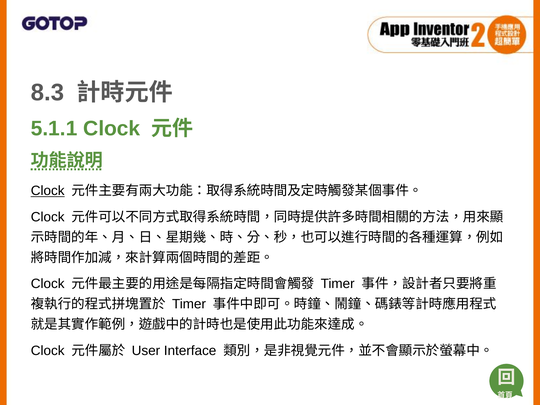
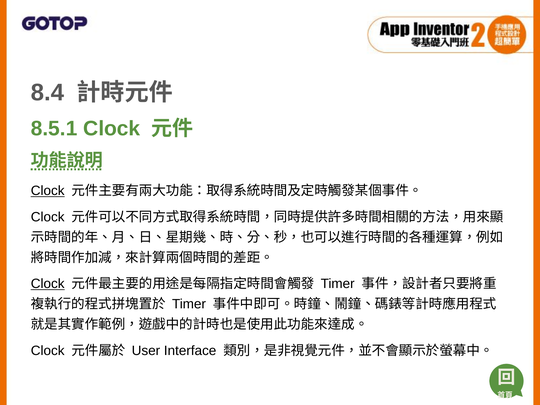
8.3: 8.3 -> 8.4
5.1.1: 5.1.1 -> 8.5.1
Clock at (48, 284) underline: none -> present
